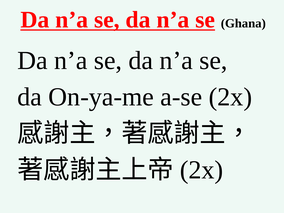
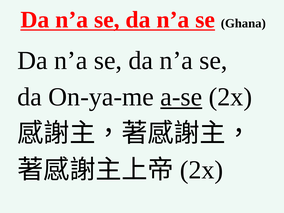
a-se underline: none -> present
